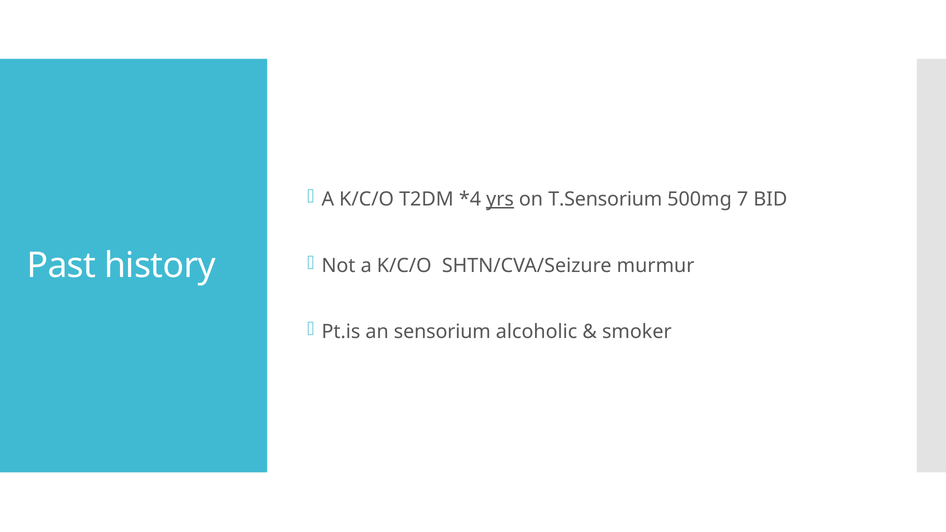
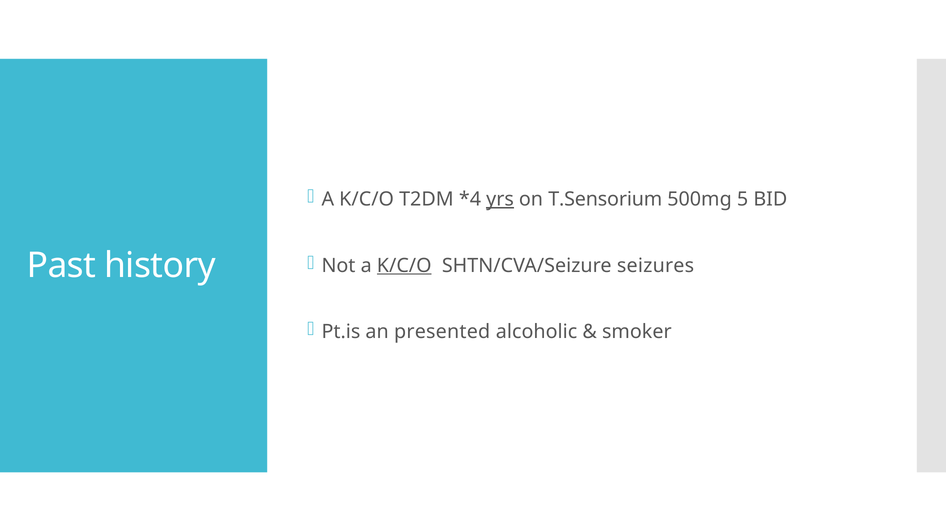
7: 7 -> 5
K/C/O at (404, 266) underline: none -> present
murmur: murmur -> seizures
sensorium: sensorium -> presented
